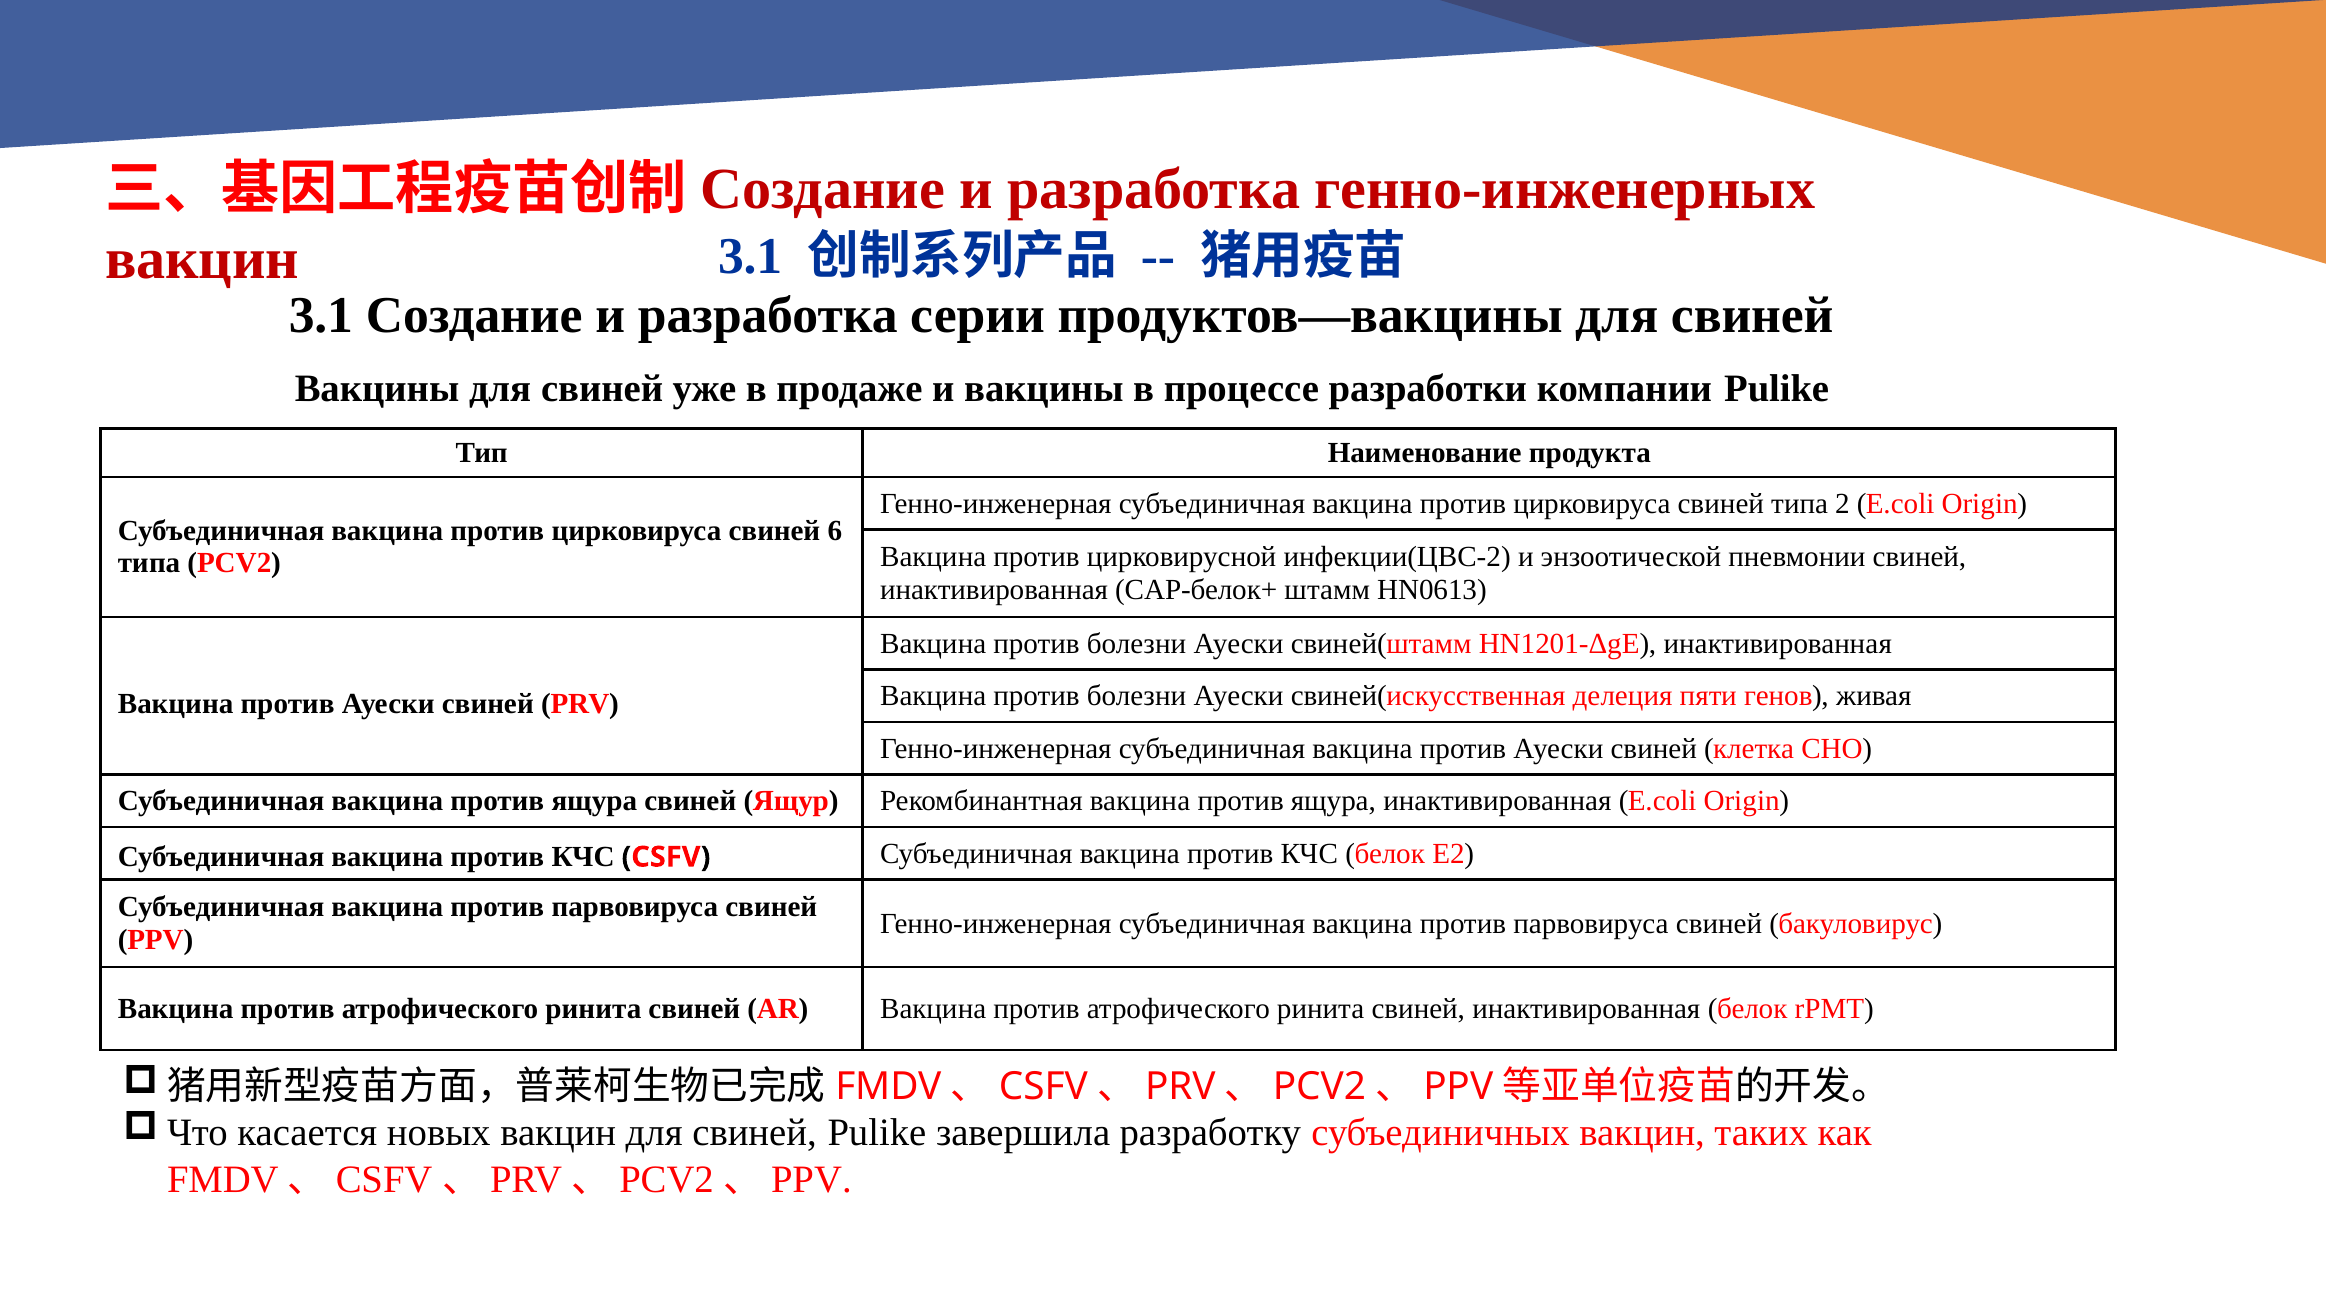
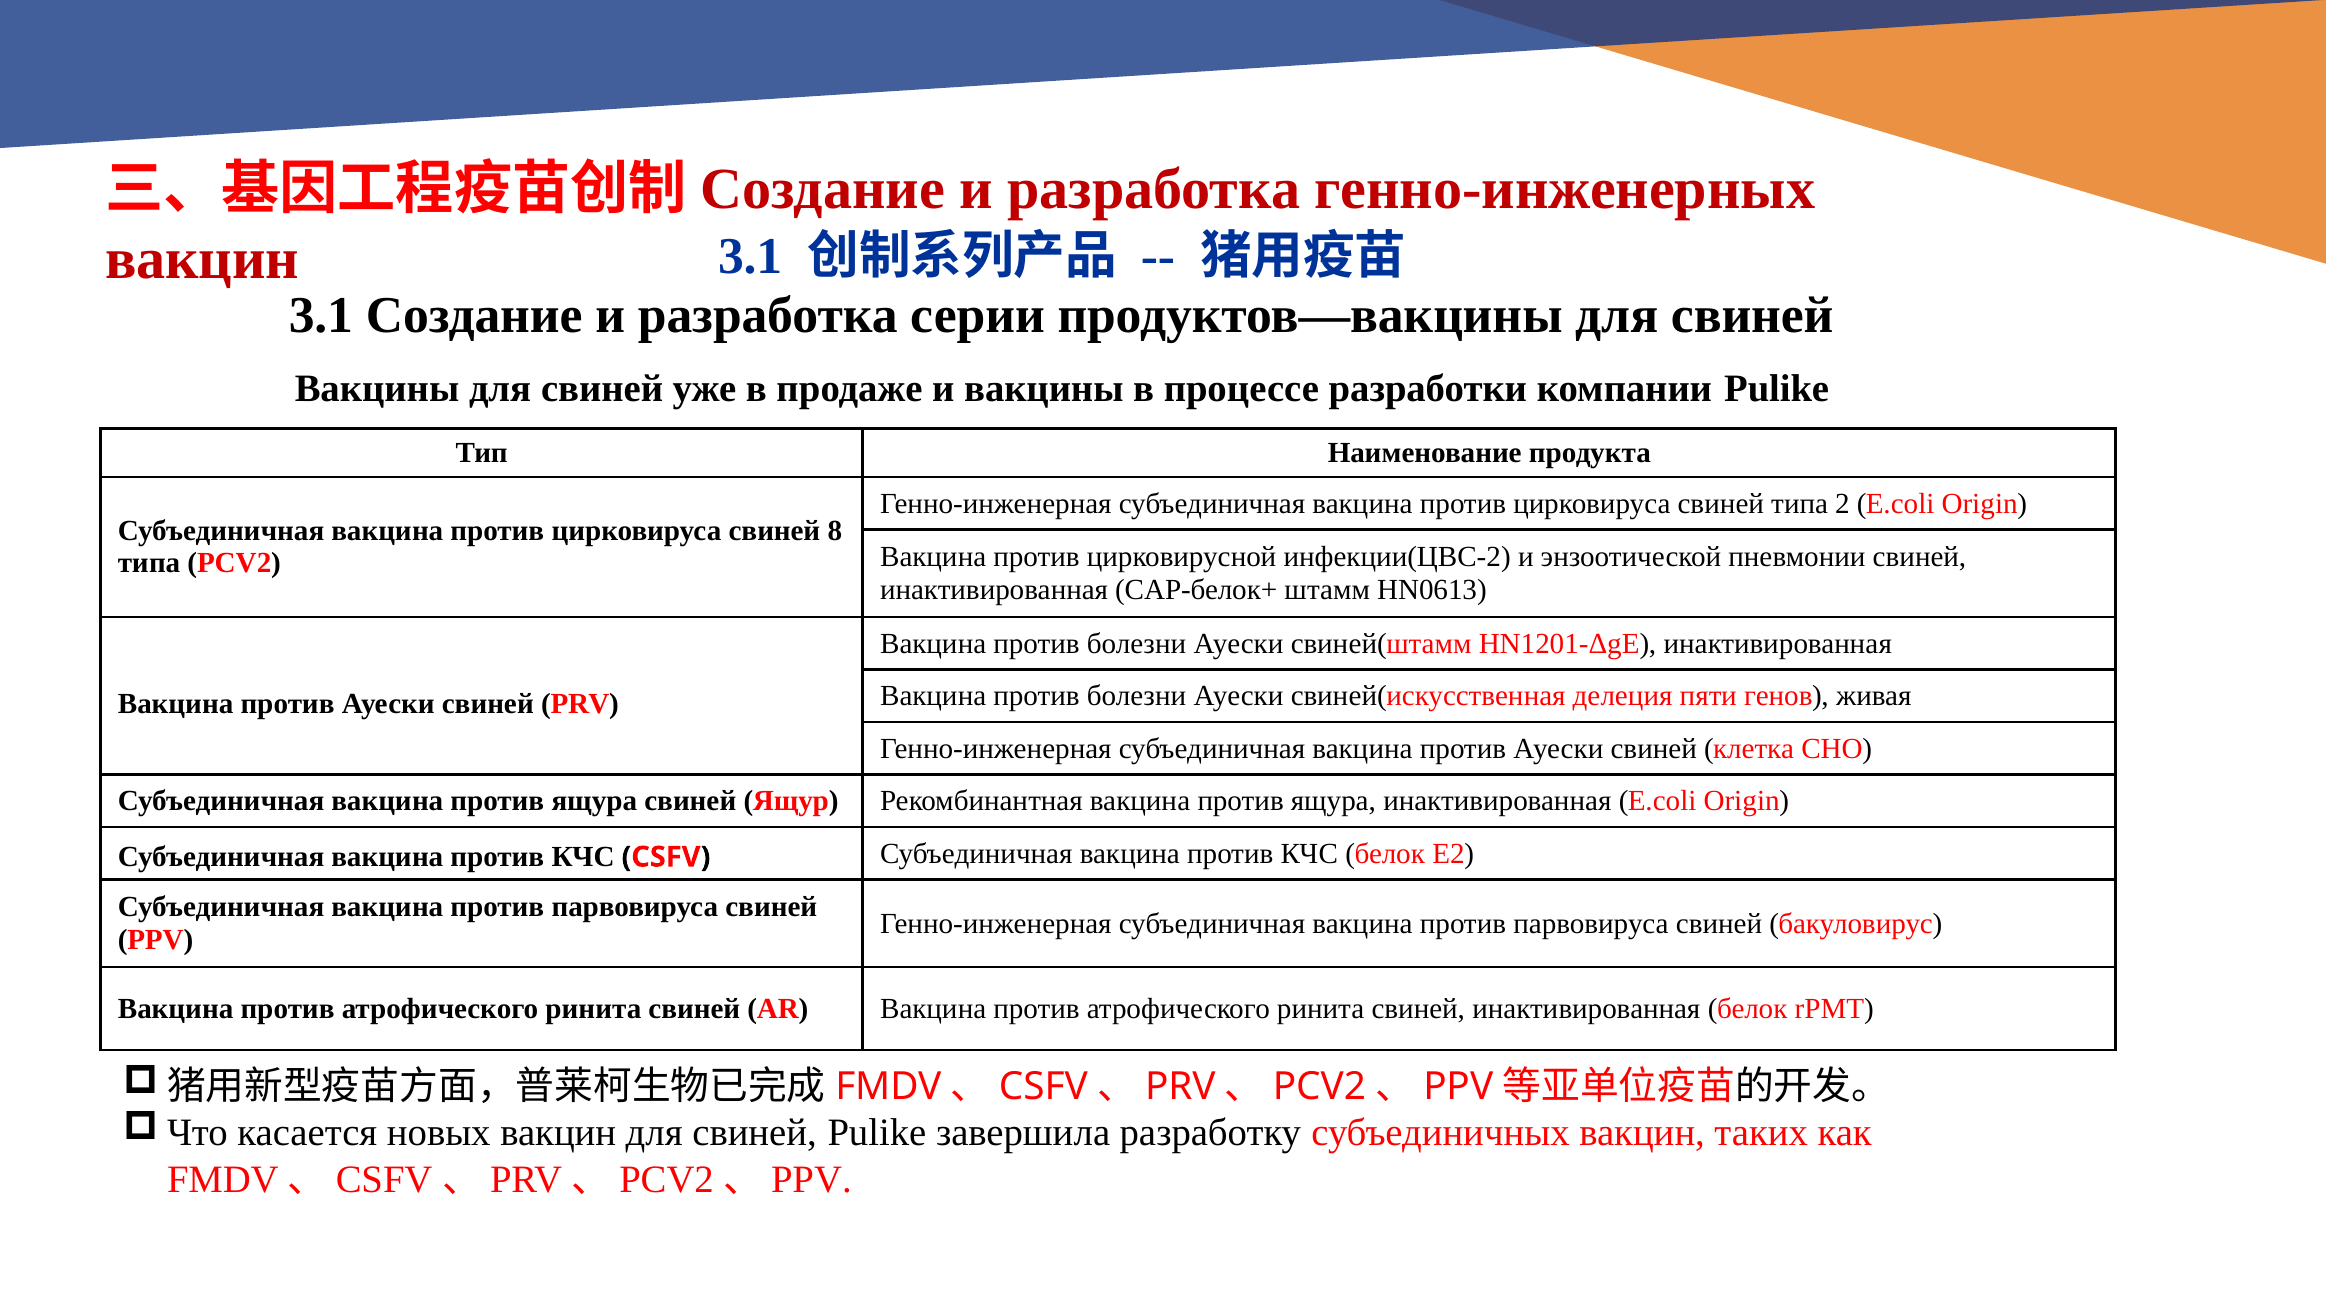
6: 6 -> 8
